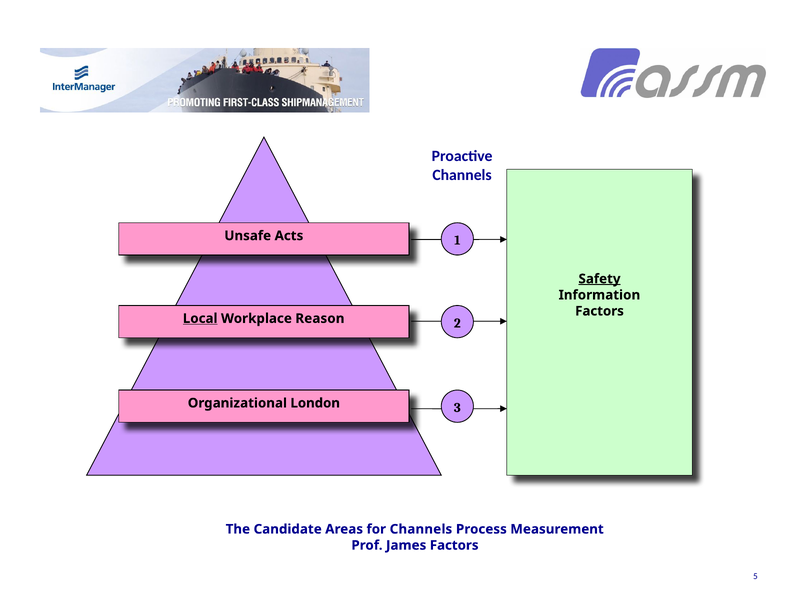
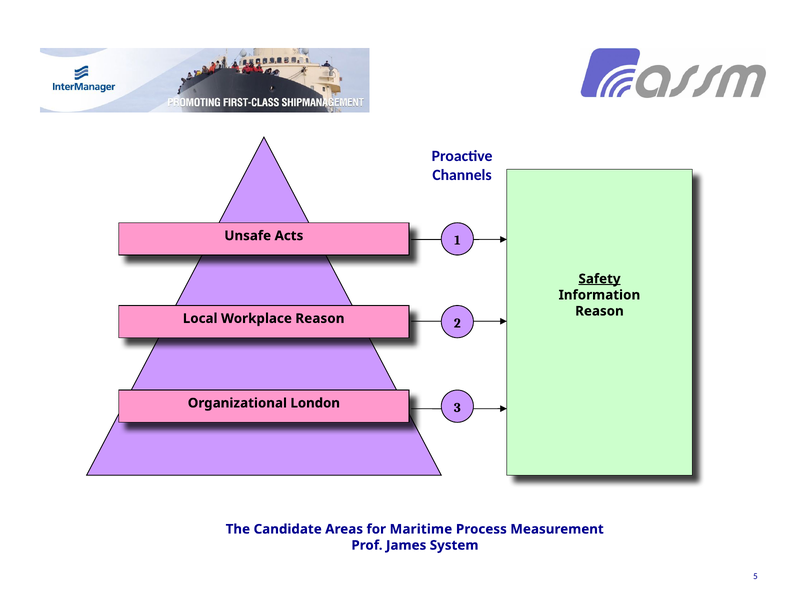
Factors at (599, 311): Factors -> Reason
Local underline: present -> none
for Channels: Channels -> Maritime
James Factors: Factors -> System
